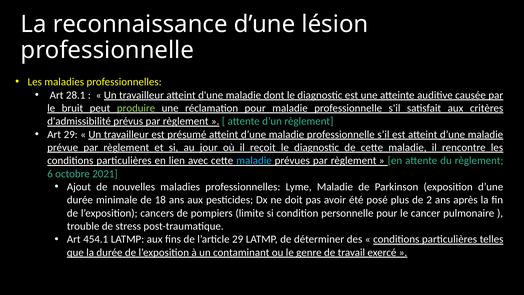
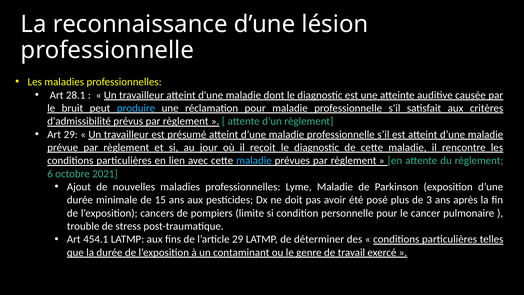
produire colour: light green -> light blue
18: 18 -> 15
2: 2 -> 3
